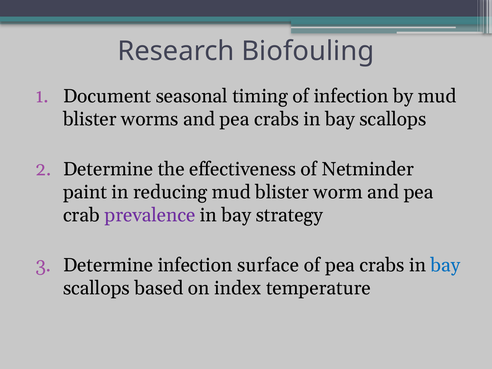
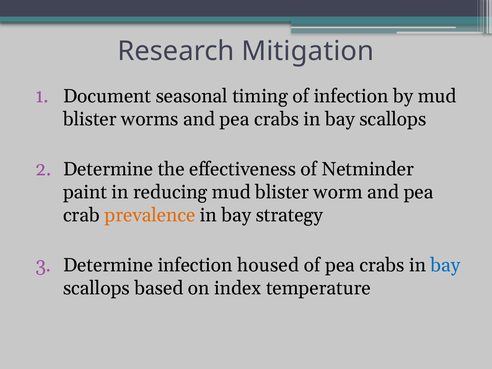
Biofouling: Biofouling -> Mitigation
prevalence colour: purple -> orange
surface: surface -> housed
